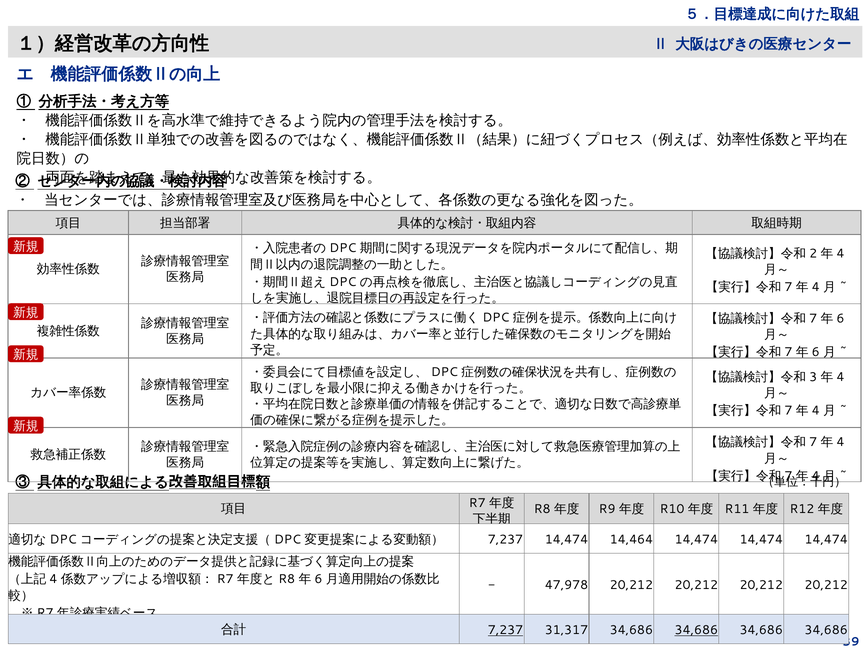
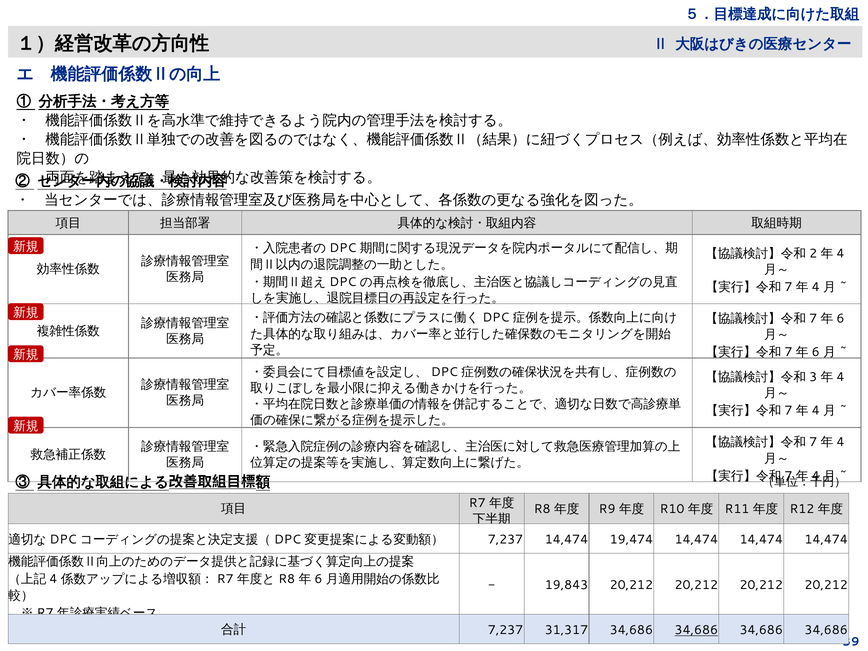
14,464: 14,464 -> 19,474
47,978: 47,978 -> 19,843
7,237 at (505, 630) underline: present -> none
